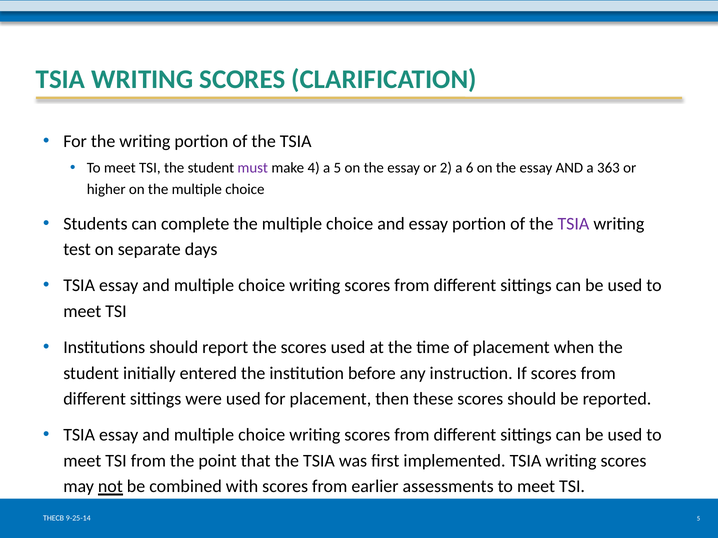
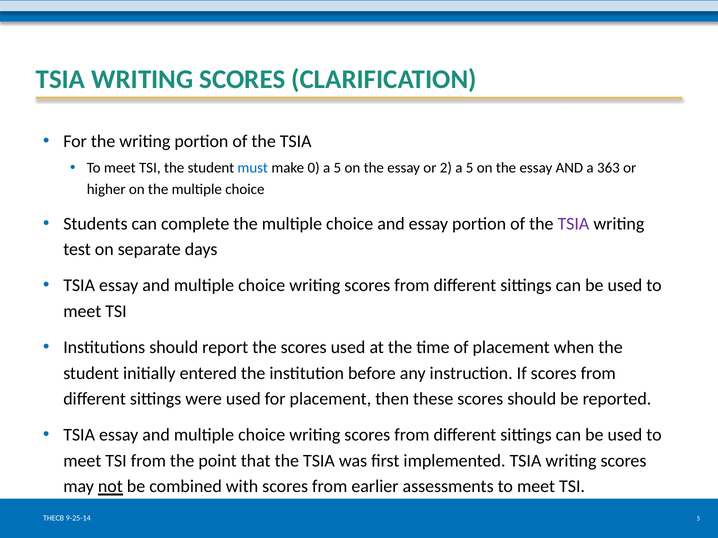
must colour: purple -> blue
4: 4 -> 0
2 a 6: 6 -> 5
